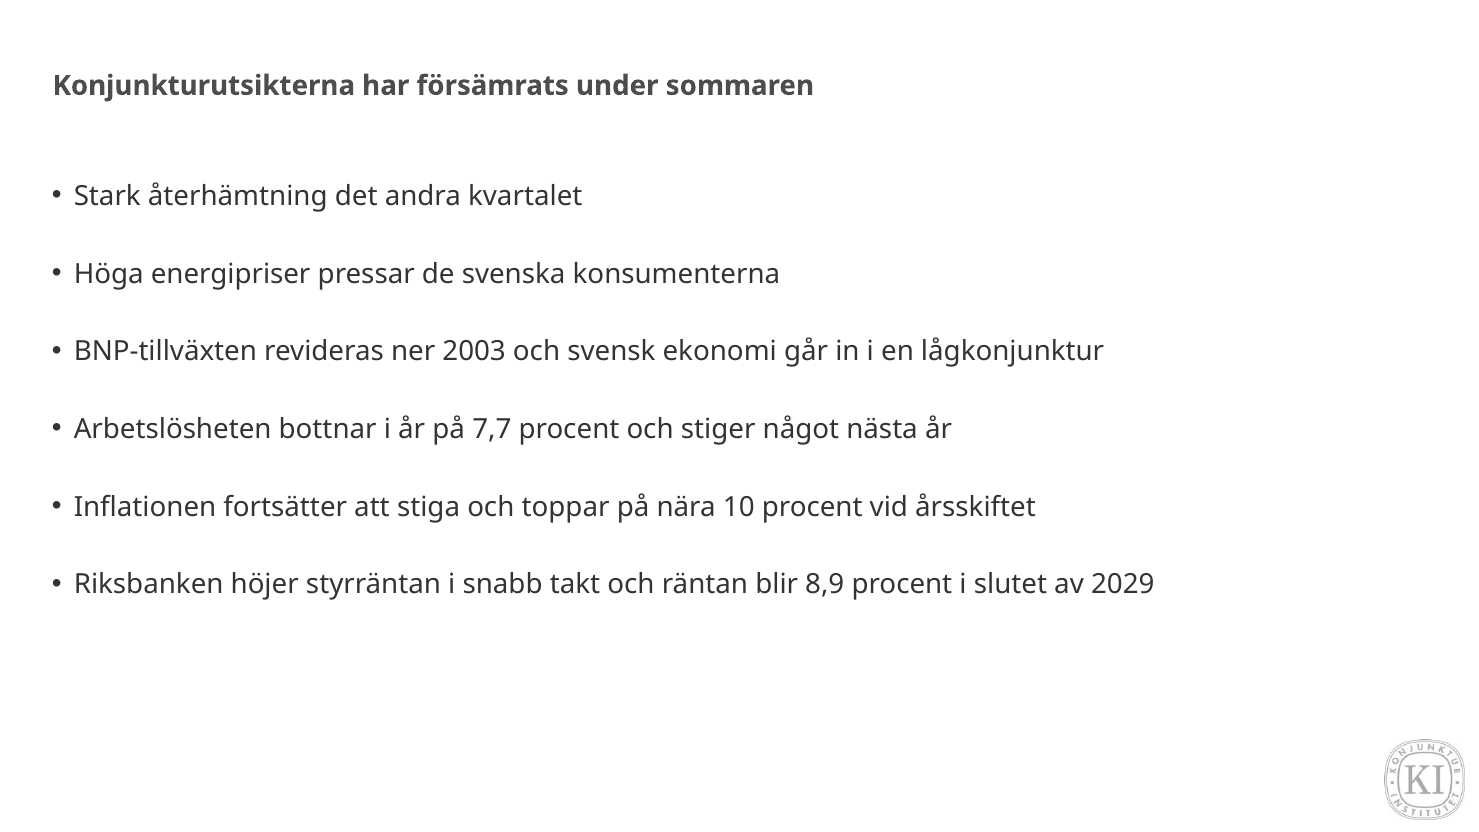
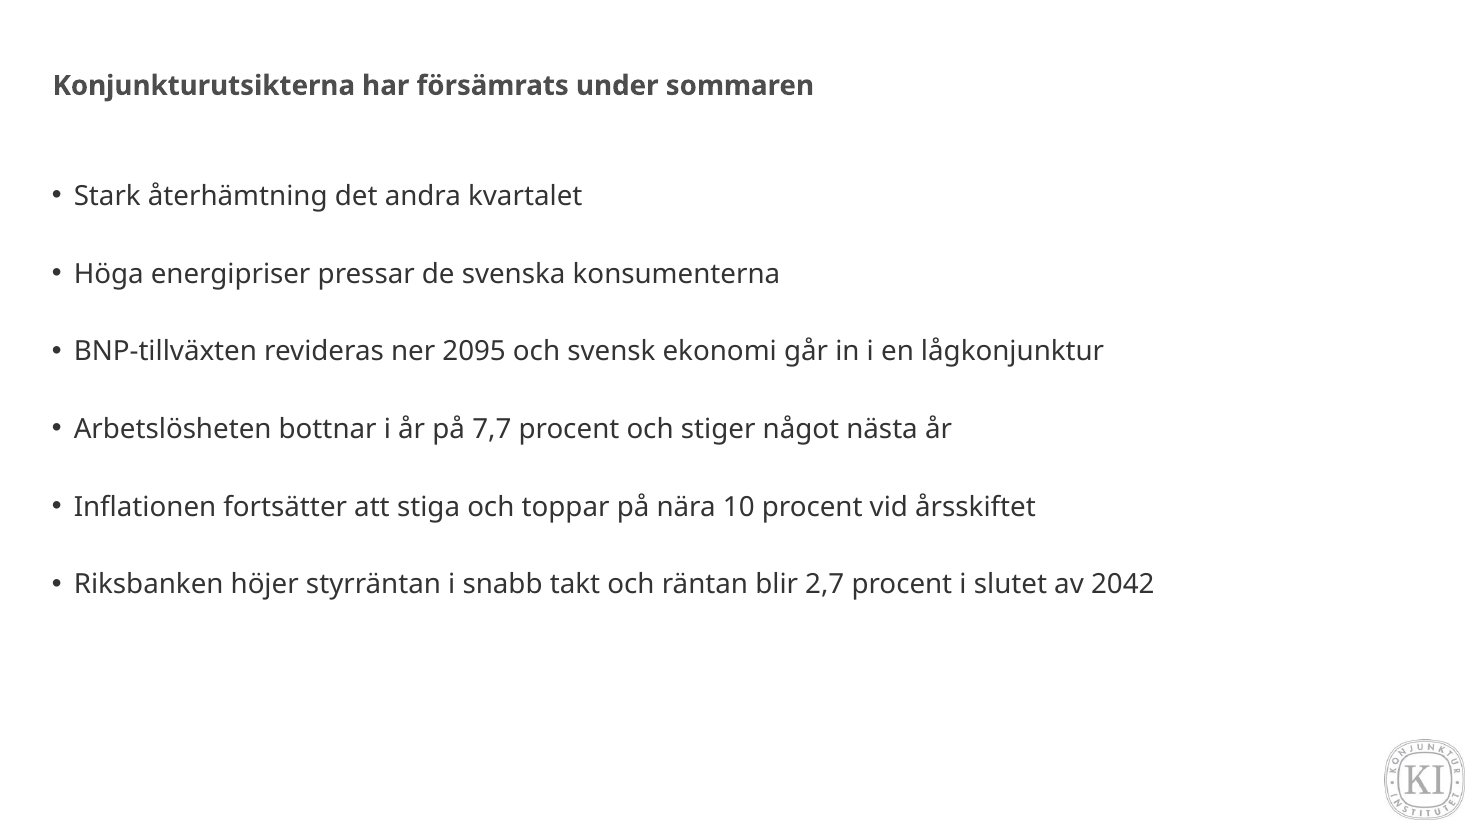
2003: 2003 -> 2095
8,9: 8,9 -> 2,7
2029: 2029 -> 2042
